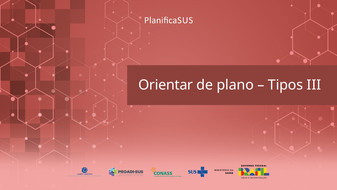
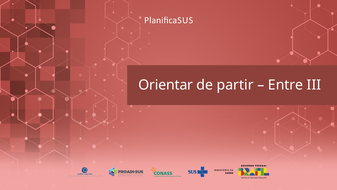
plano: plano -> partir
Tipos: Tipos -> Entre
